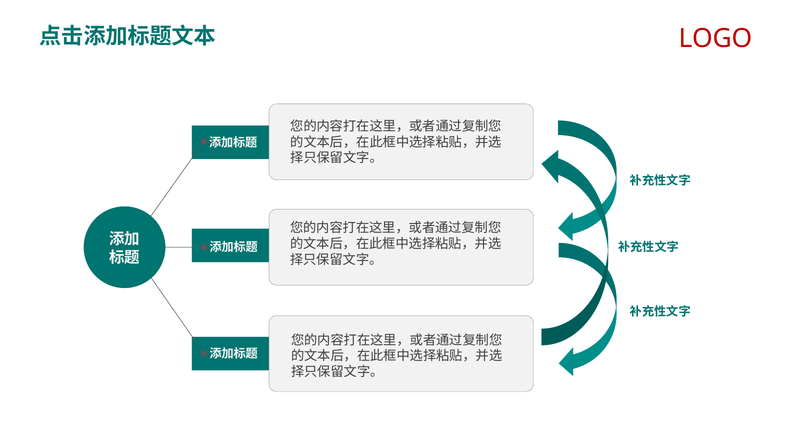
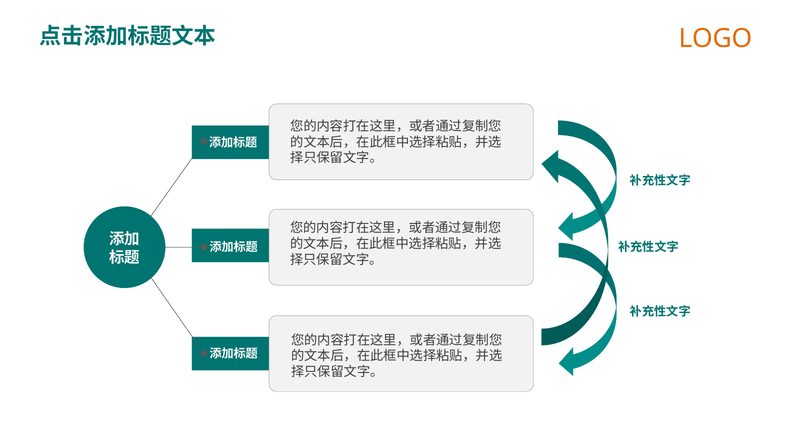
LOGO colour: red -> orange
